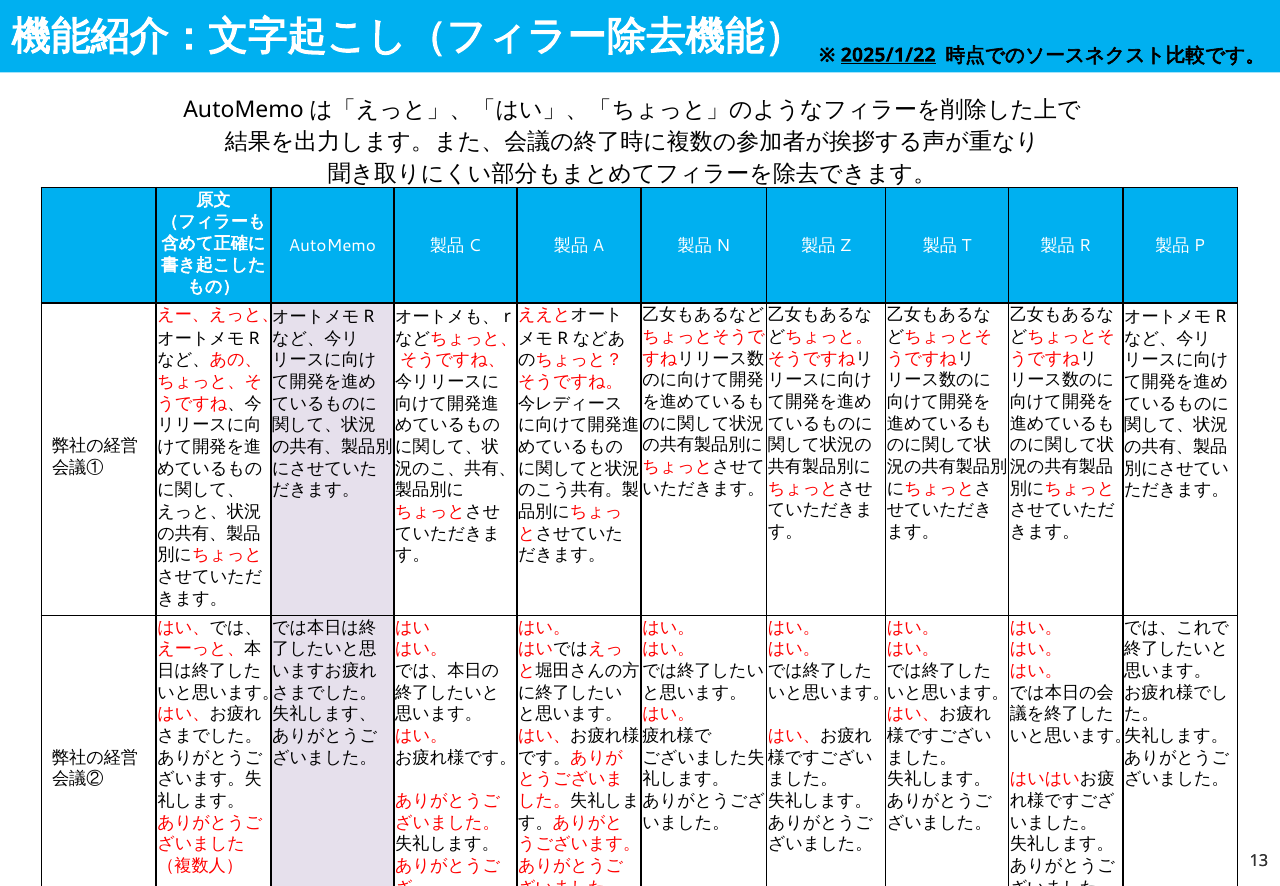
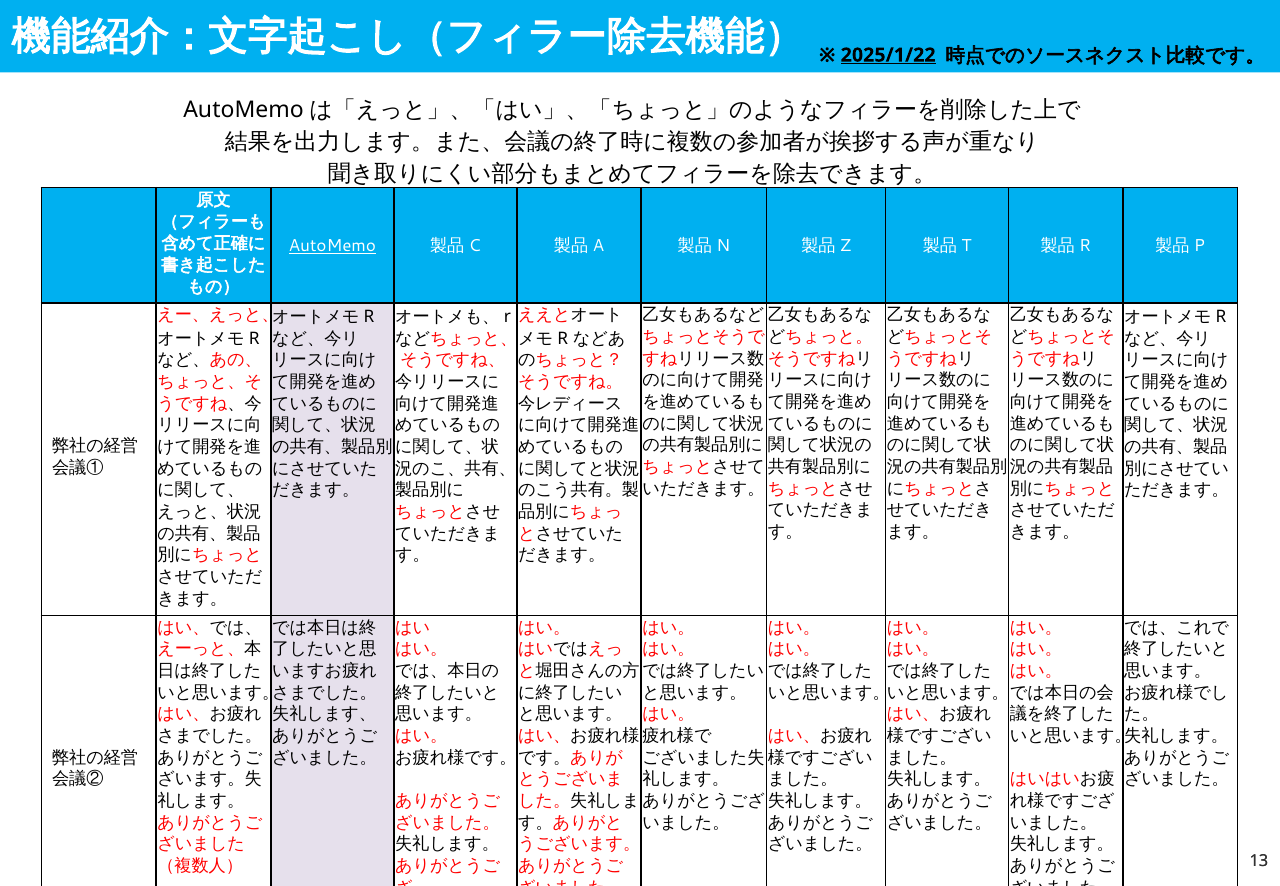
AutoMemo underline: none -> present
